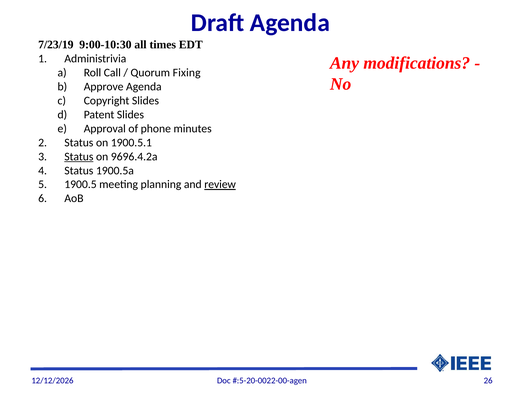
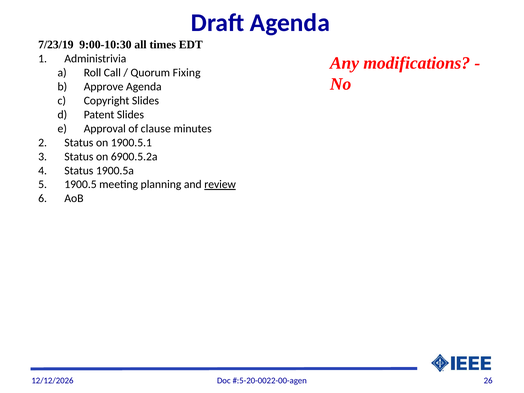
phone: phone -> clause
Status at (79, 157) underline: present -> none
9696.4.2a: 9696.4.2a -> 6900.5.2a
